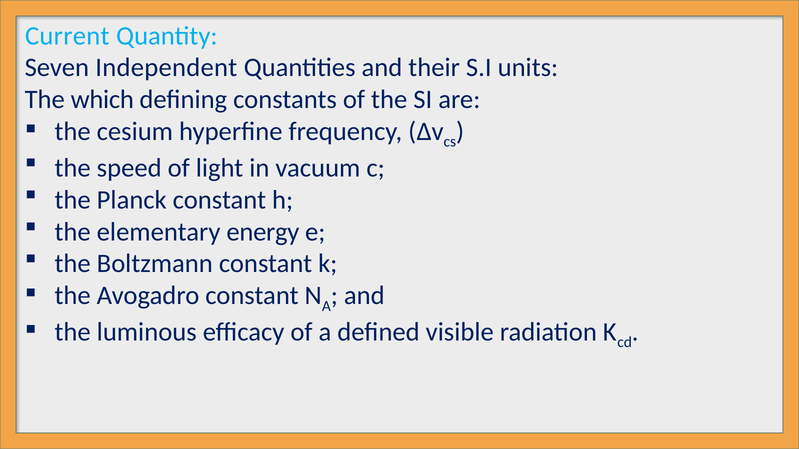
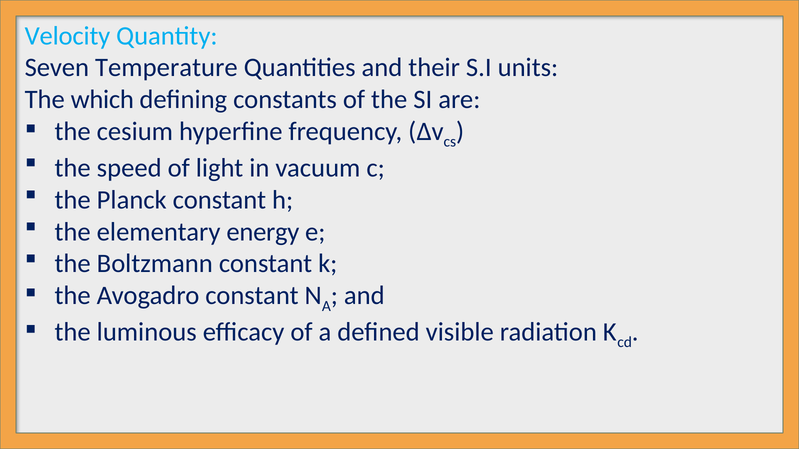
Current: Current -> Velocity
Independent: Independent -> Temperature
